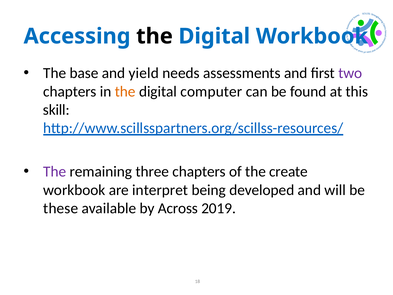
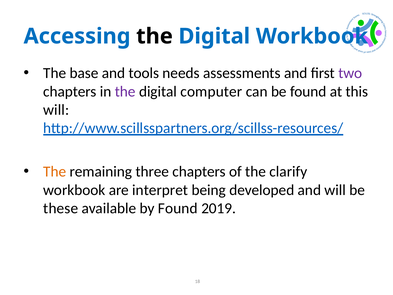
yield: yield -> tools
the at (125, 91) colour: orange -> purple
skill at (56, 110): skill -> will
The at (55, 172) colour: purple -> orange
create: create -> clarify
by Across: Across -> Found
